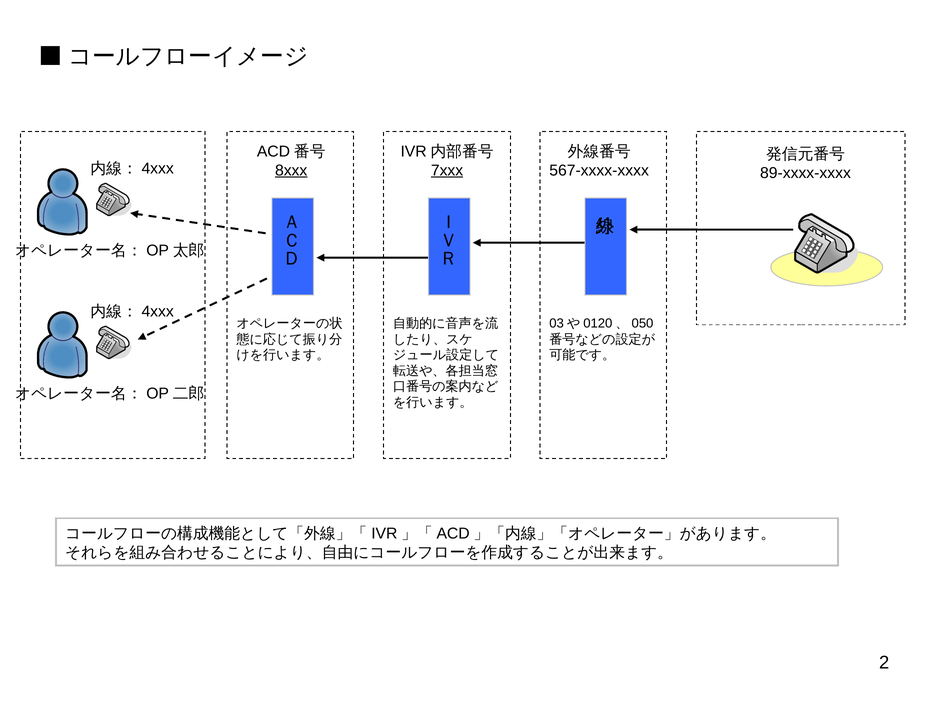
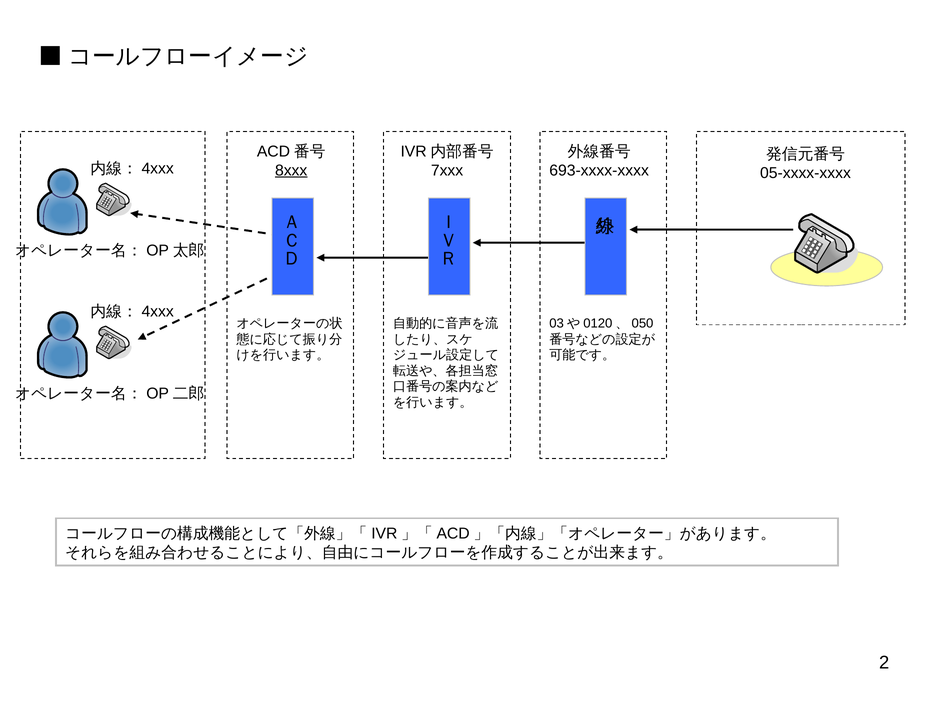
7xxx underline: present -> none
567-xxxx-xxxx: 567-xxxx-xxxx -> 693-xxxx-xxxx
89-xxxx-xxxx: 89-xxxx-xxxx -> 05-xxxx-xxxx
